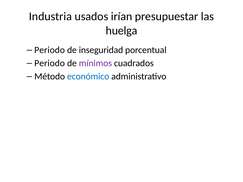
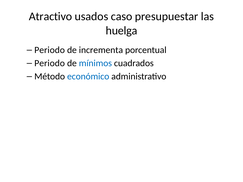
Industria: Industria -> Atractivo
irían: irían -> caso
inseguridad: inseguridad -> incrementa
mínimos colour: purple -> blue
